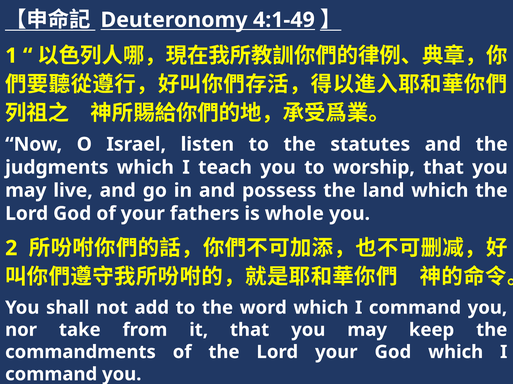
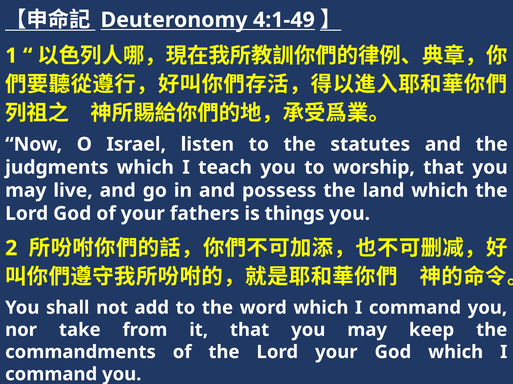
whole: whole -> things
